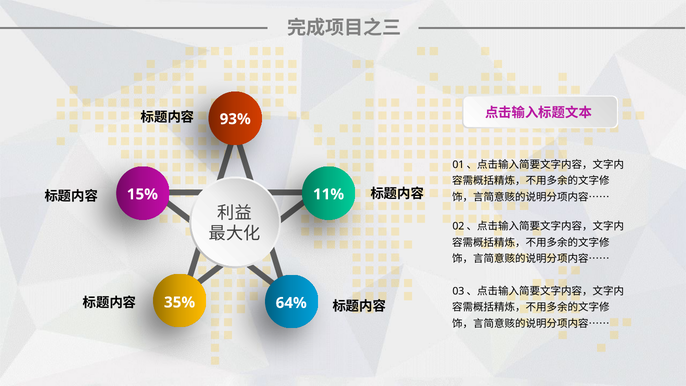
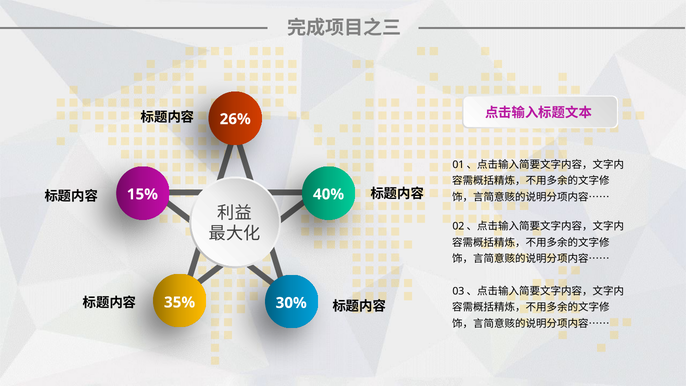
93%: 93% -> 26%
11%: 11% -> 40%
64%: 64% -> 30%
